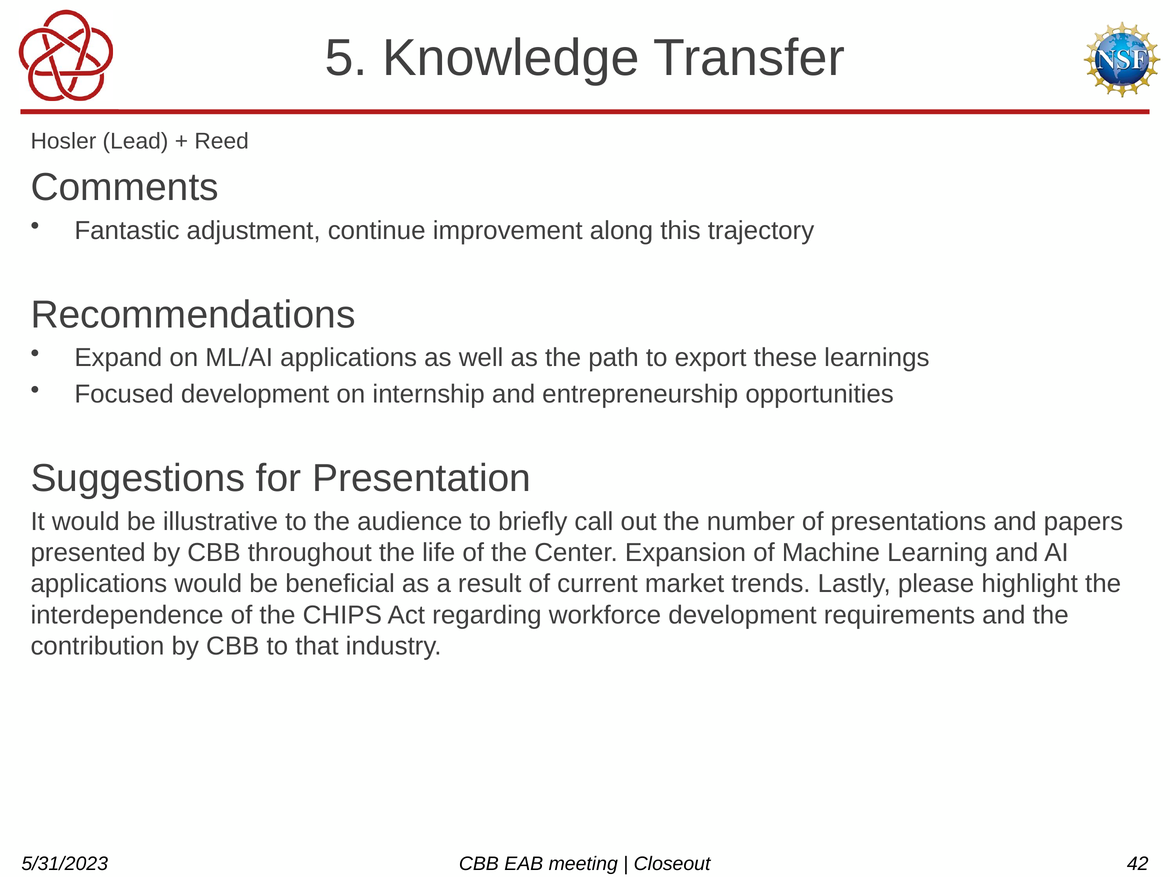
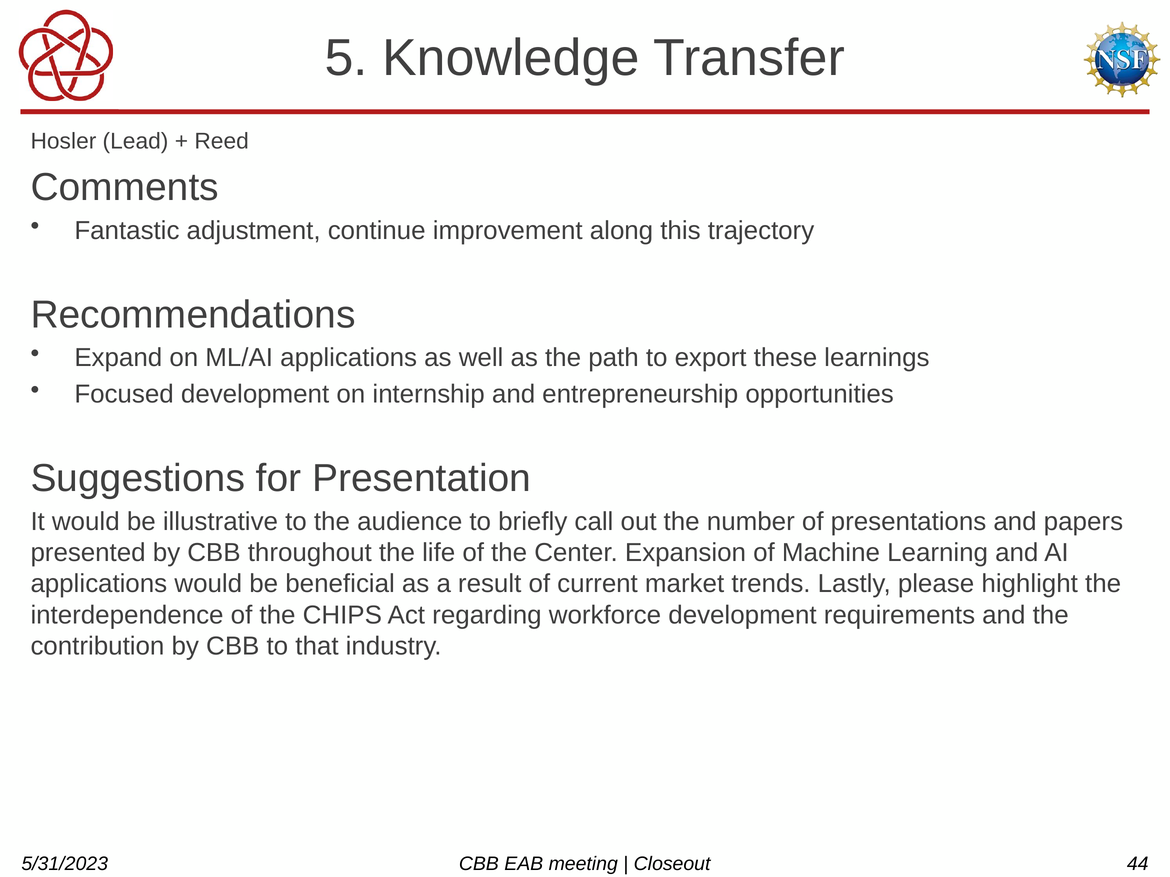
42: 42 -> 44
